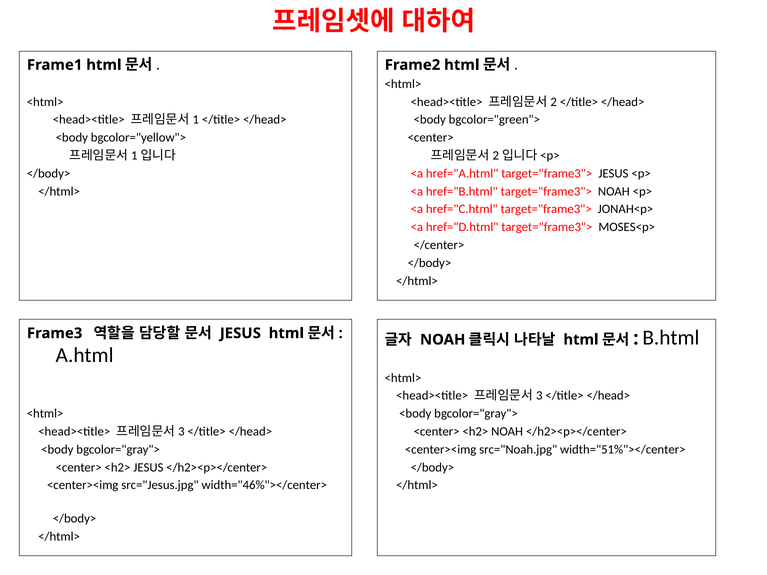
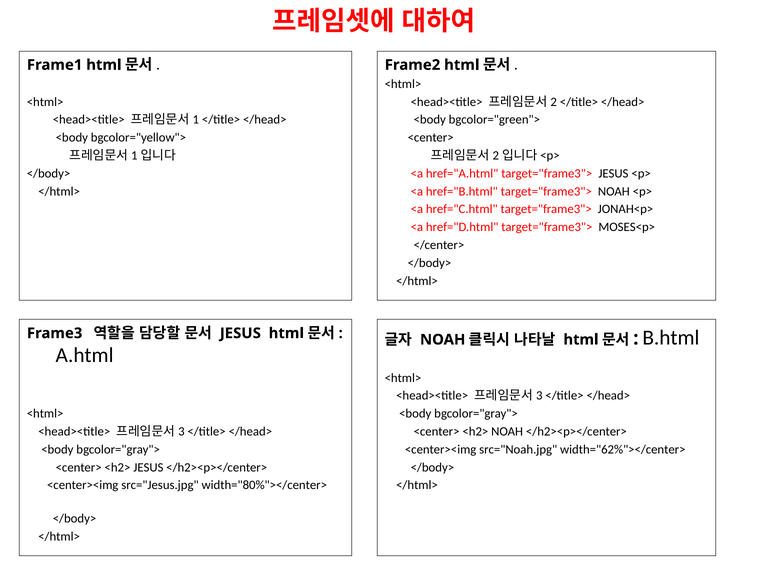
width="51%"></center>: width="51%"></center> -> width="62%"></center>
width="46%"></center>: width="46%"></center> -> width="80%"></center>
